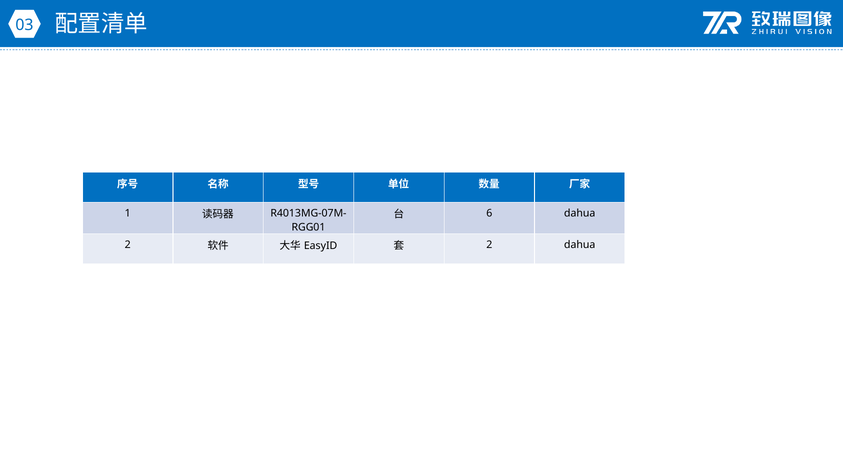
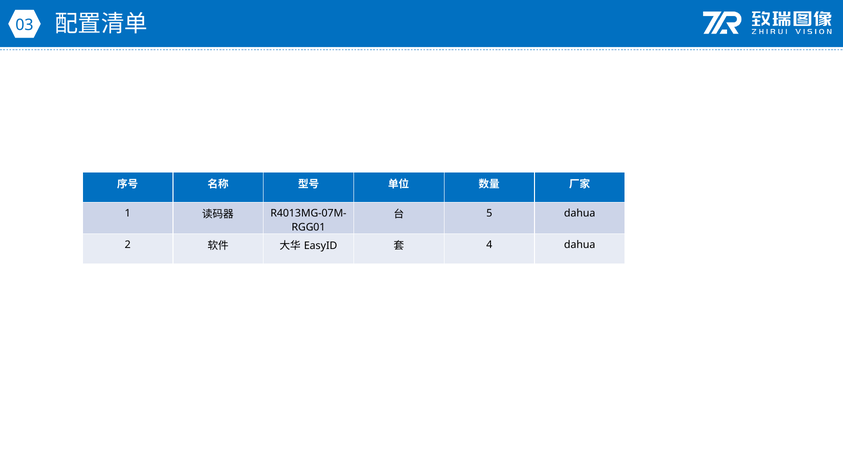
6: 6 -> 5
2 at (489, 245): 2 -> 4
